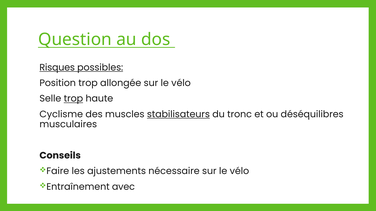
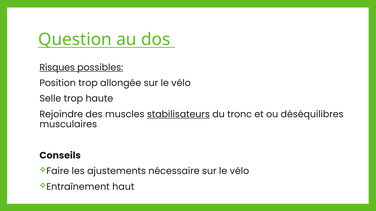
trop at (73, 99) underline: present -> none
Cyclisme: Cyclisme -> Rejoindre
avec: avec -> haut
